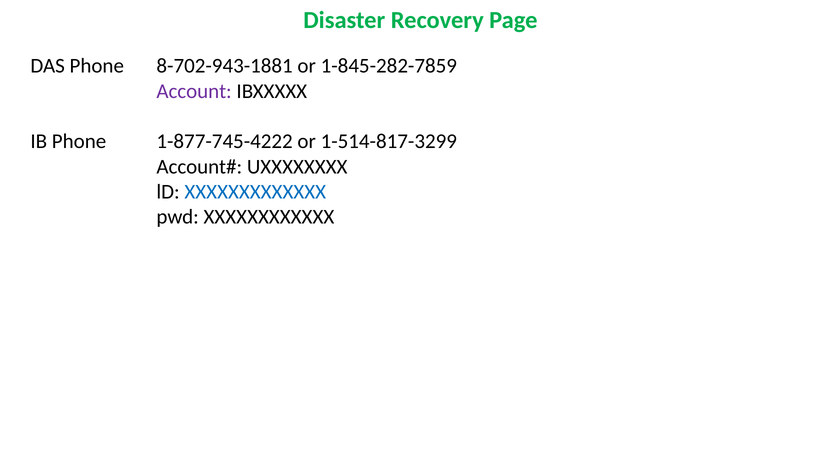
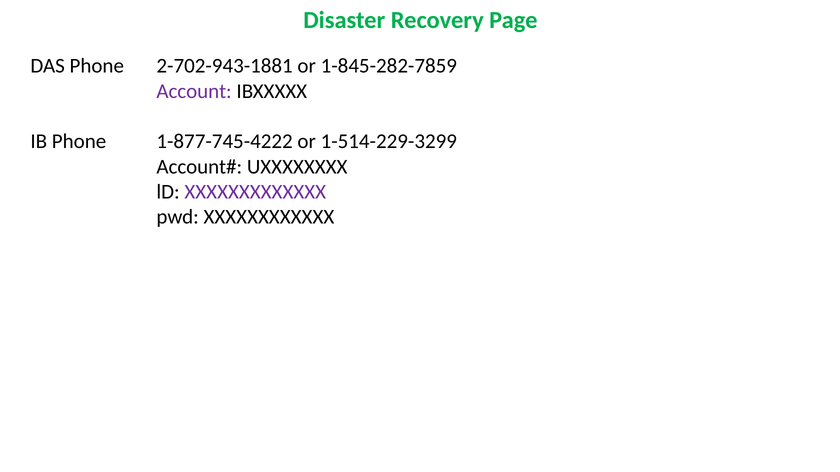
8-702-943-1881: 8-702-943-1881 -> 2-702-943-1881
1-514-817-3299: 1-514-817-3299 -> 1-514-229-3299
XXXXXXXXXXXXX colour: blue -> purple
